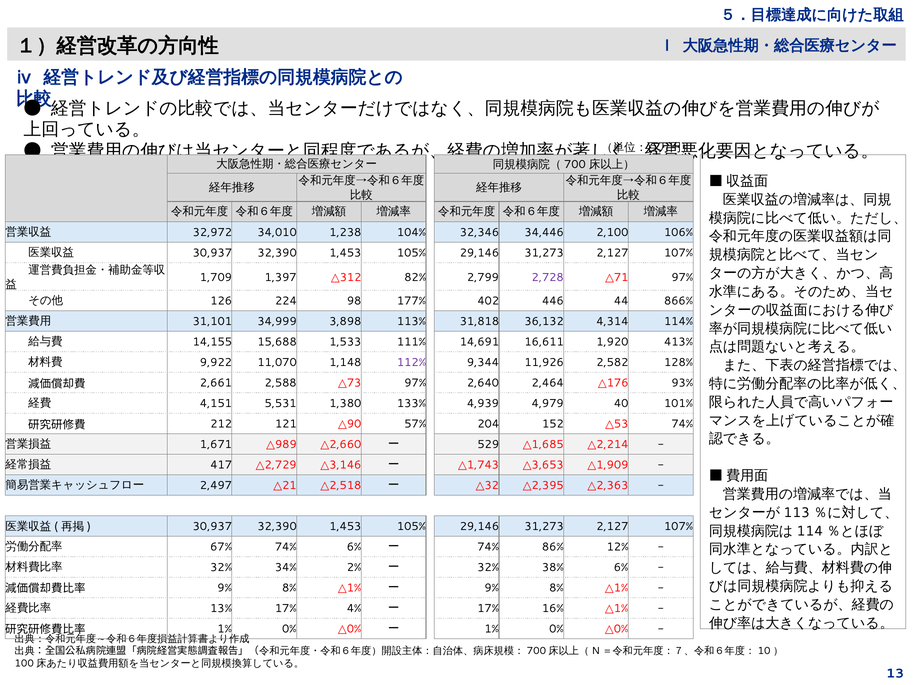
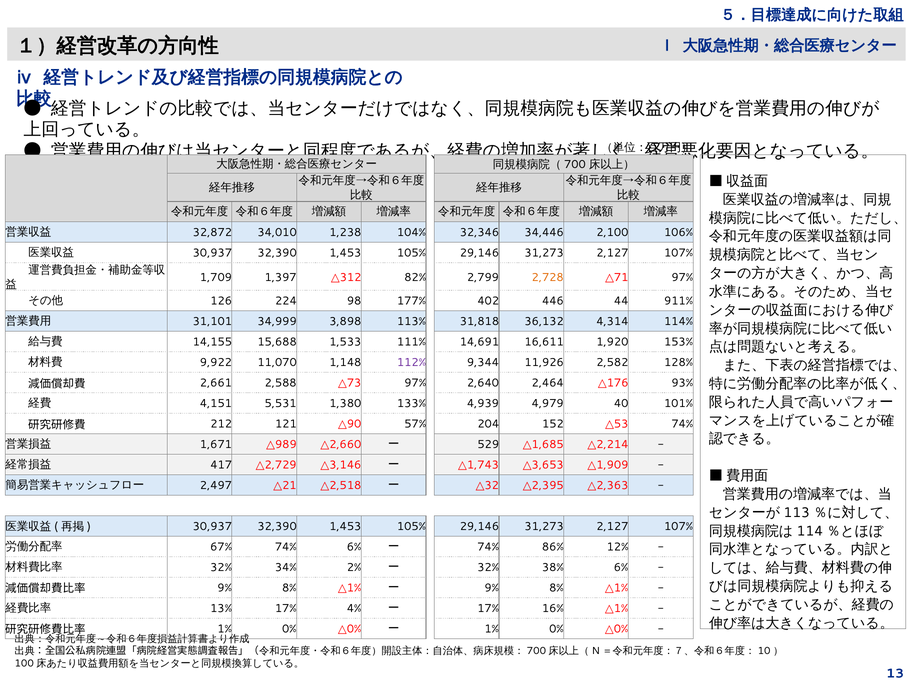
32,972: 32,972 -> 32,872
2,728 colour: purple -> orange
866%: 866% -> 911%
413%: 413% -> 153%
